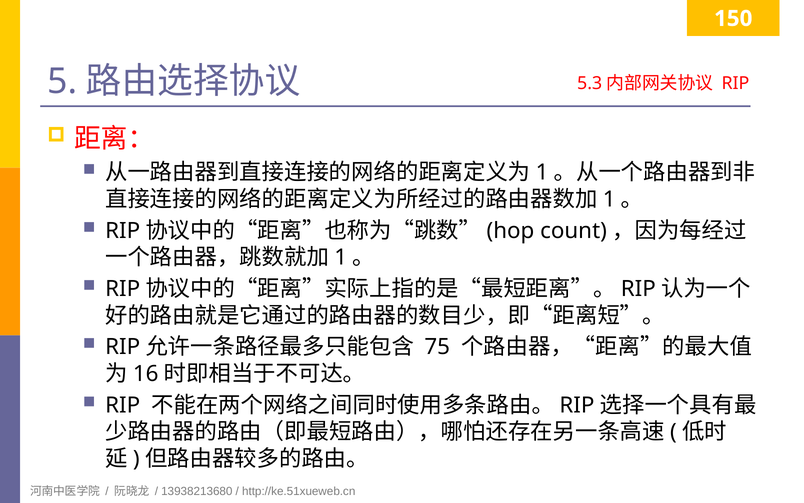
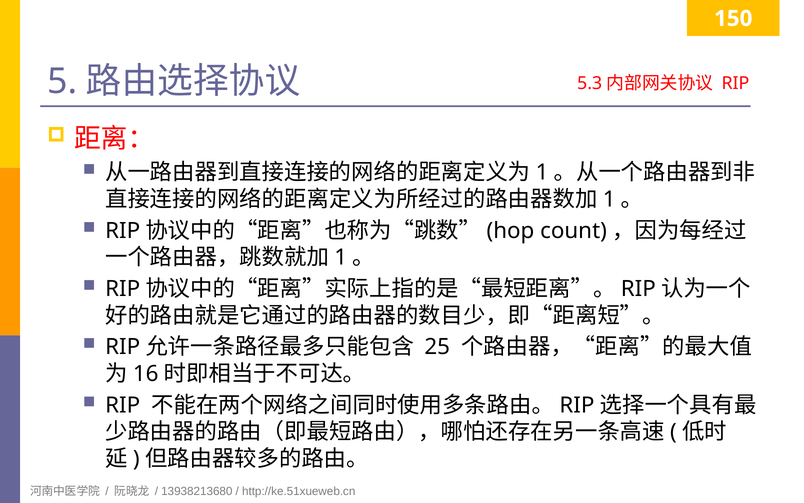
75: 75 -> 25
